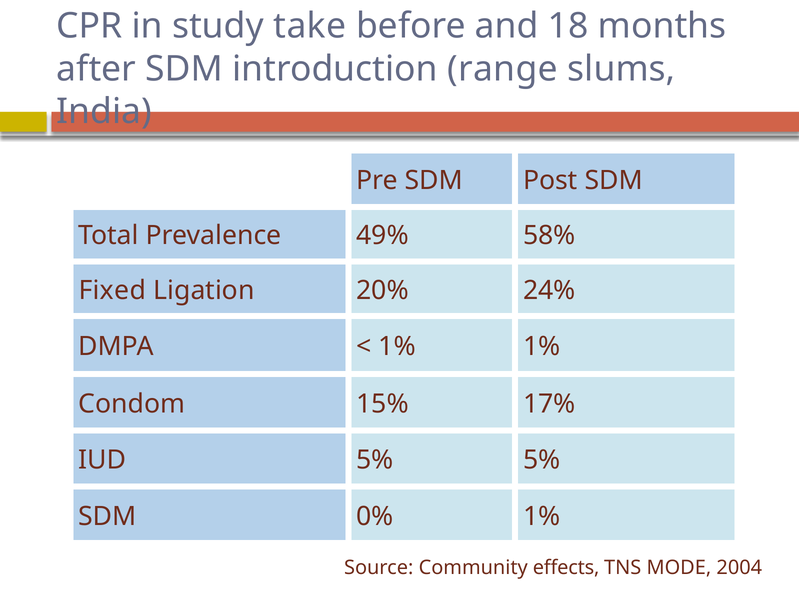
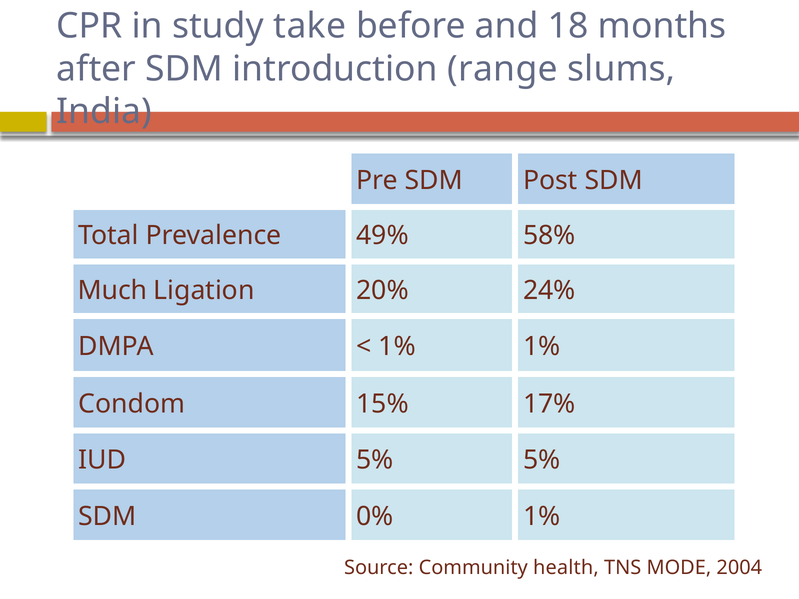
Fixed: Fixed -> Much
effects: effects -> health
